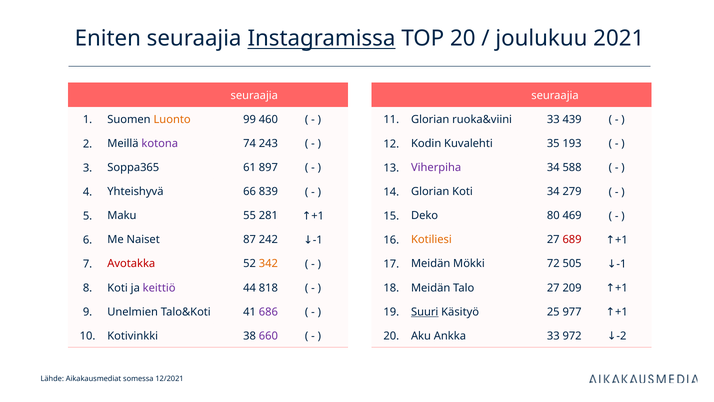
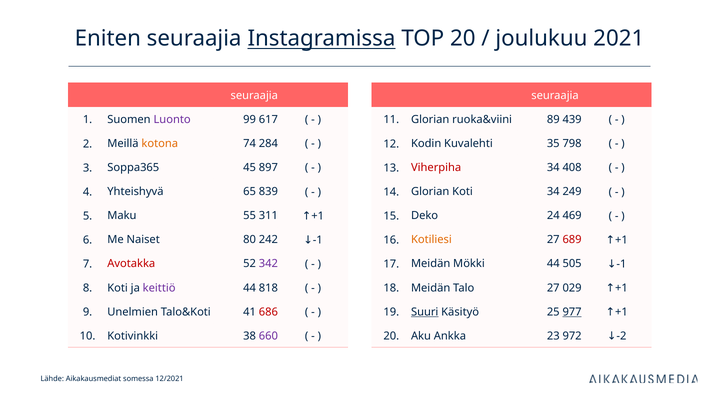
Luonto colour: orange -> purple
460: 460 -> 617
ruoka&viini 33: 33 -> 89
kotona colour: purple -> orange
243: 243 -> 284
193: 193 -> 798
61: 61 -> 45
Viherpiha colour: purple -> red
588: 588 -> 408
66: 66 -> 65
279: 279 -> 249
281: 281 -> 311
80: 80 -> 24
87: 87 -> 80
342 colour: orange -> purple
Mökki 72: 72 -> 44
209: 209 -> 029
686 colour: purple -> red
977 underline: none -> present
Ankka 33: 33 -> 23
